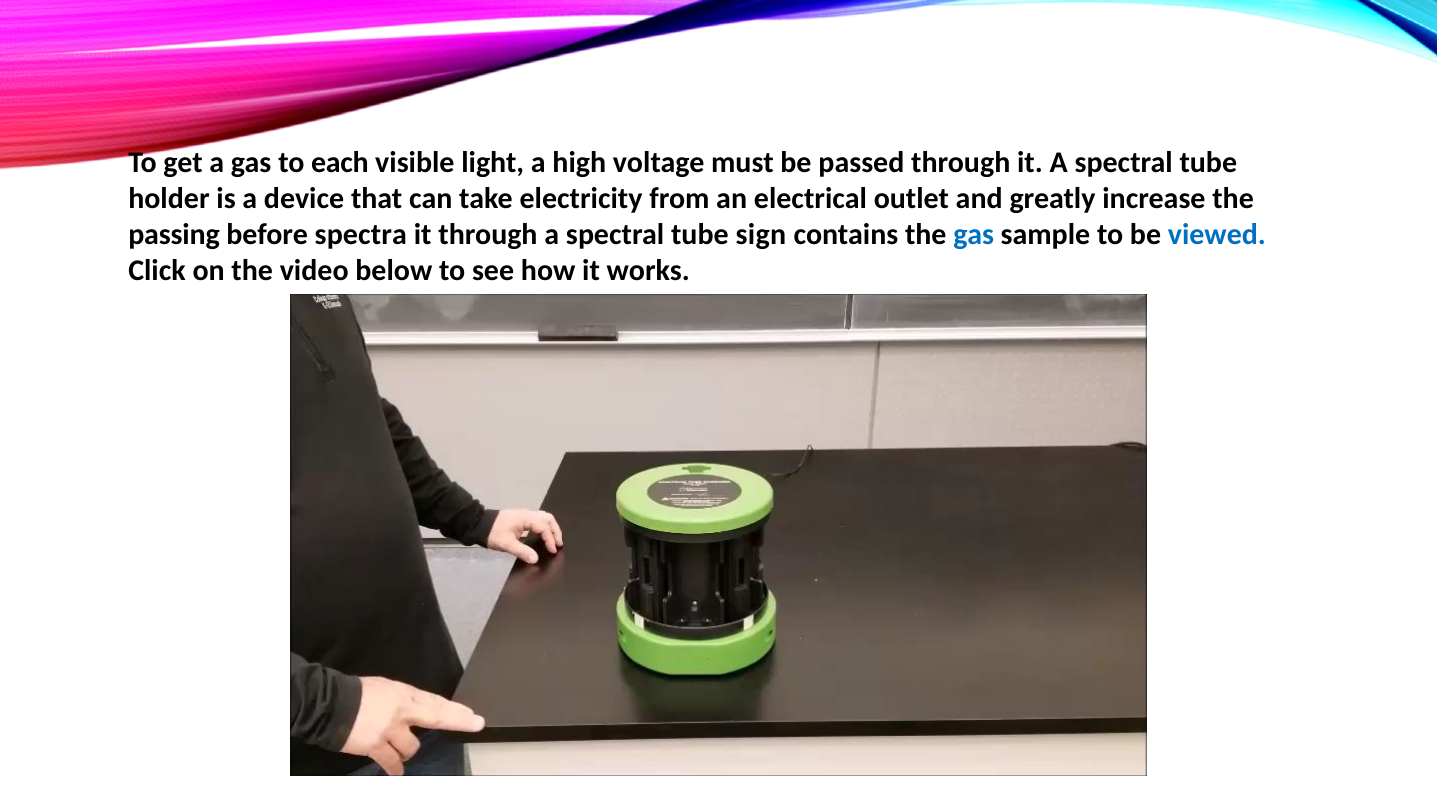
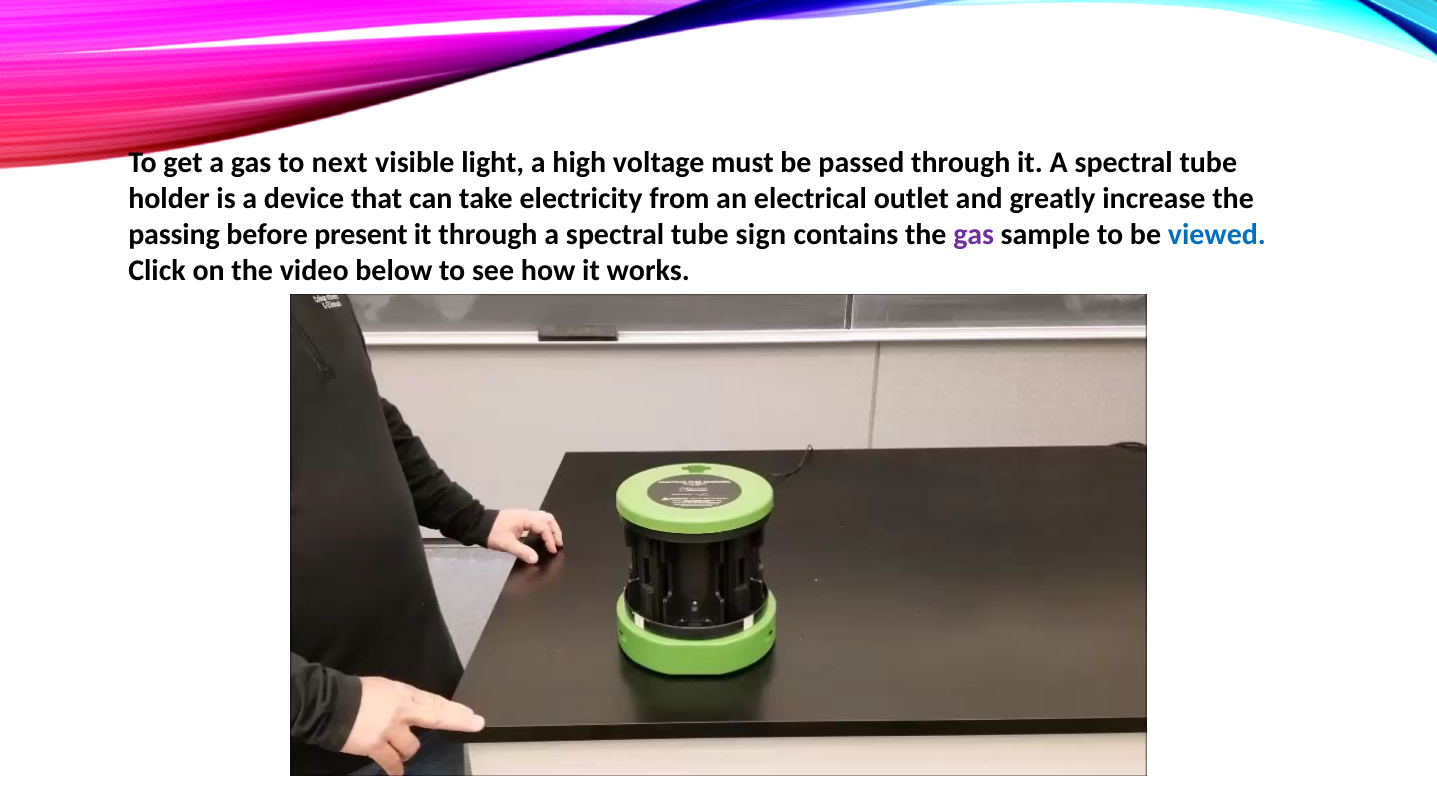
each: each -> next
spectra: spectra -> present
gas at (974, 235) colour: blue -> purple
